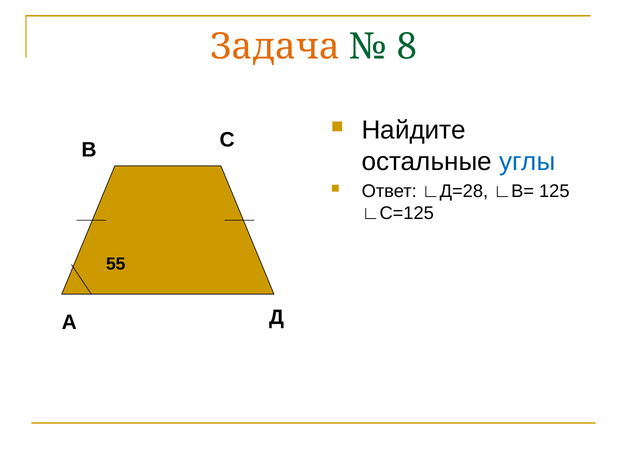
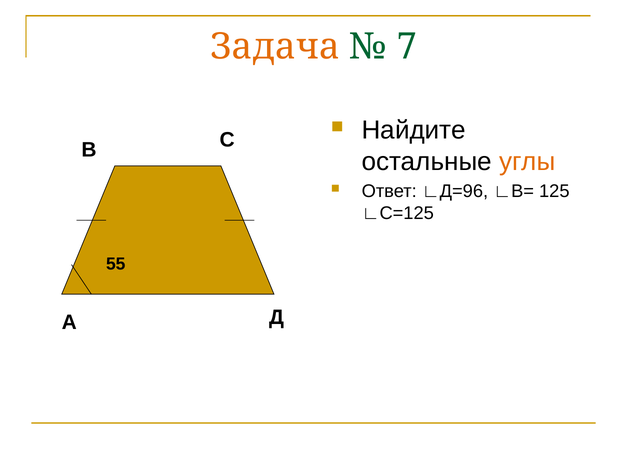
8: 8 -> 7
углы colour: blue -> orange
∟Д=28: ∟Д=28 -> ∟Д=96
